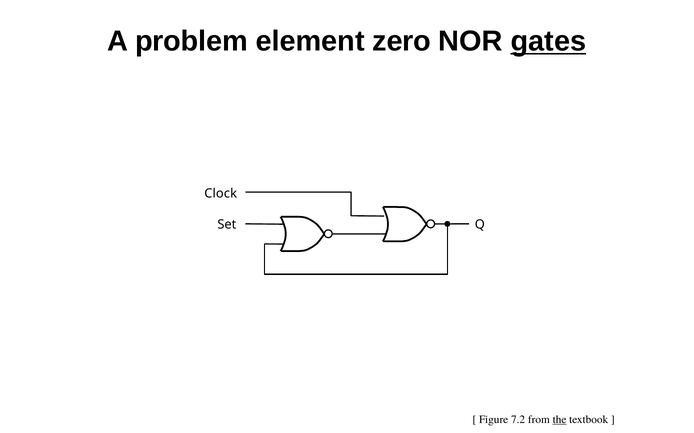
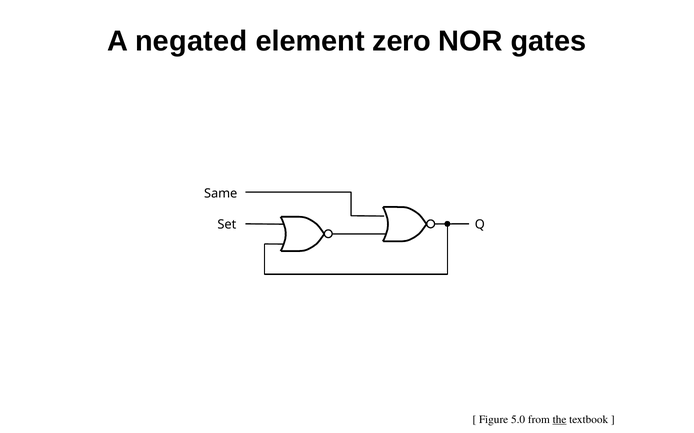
problem: problem -> negated
gates underline: present -> none
Clock: Clock -> Same
7.2: 7.2 -> 5.0
